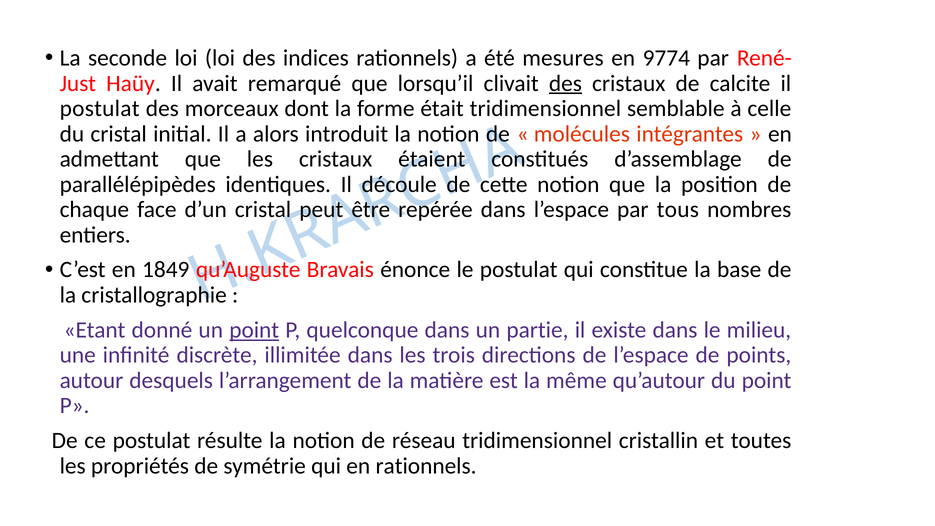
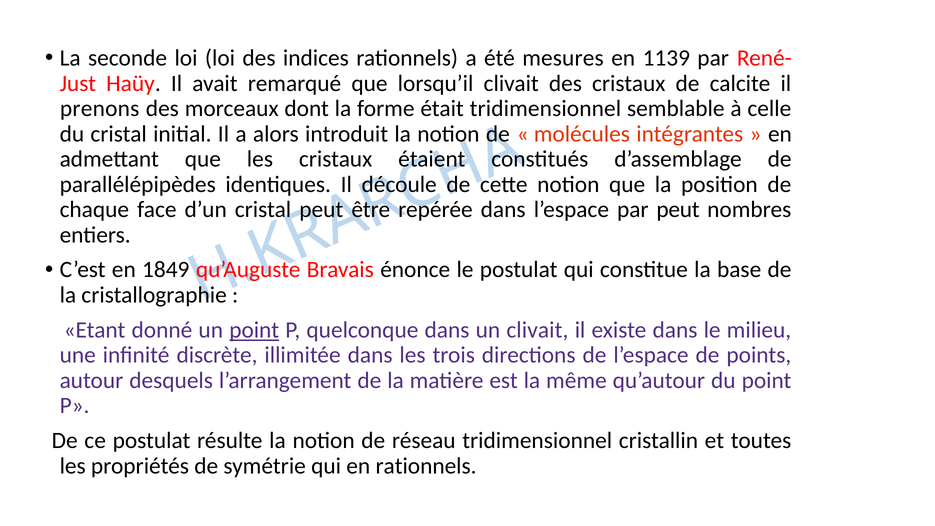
9774: 9774 -> 1139
des at (565, 83) underline: present -> none
postulat at (100, 109): postulat -> prenons
par tous: tous -> peut
un partie: partie -> clivait
